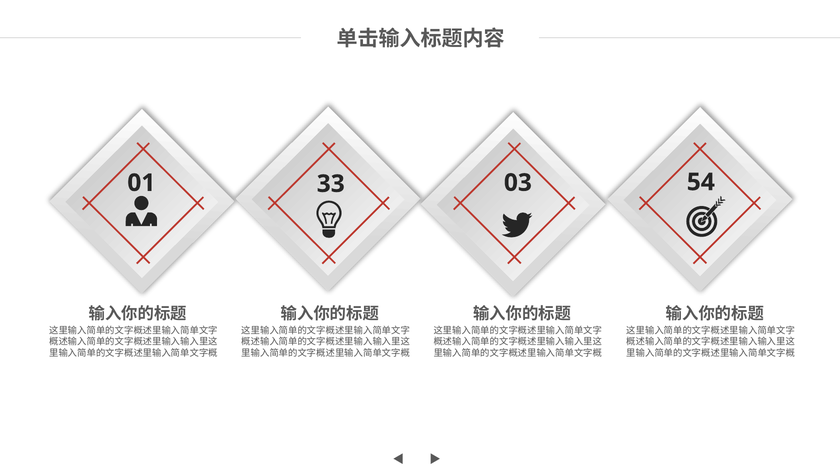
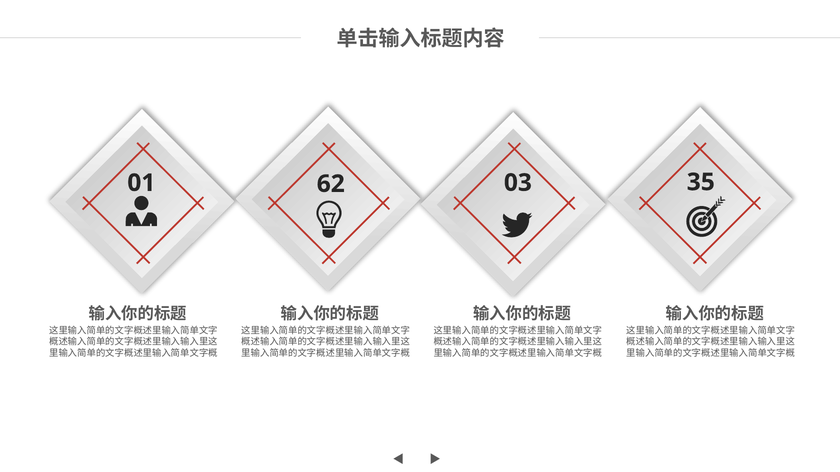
33: 33 -> 62
54: 54 -> 35
